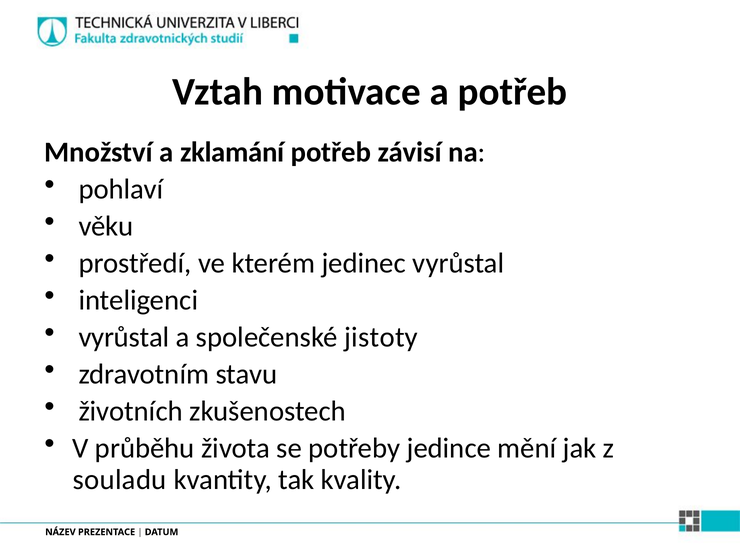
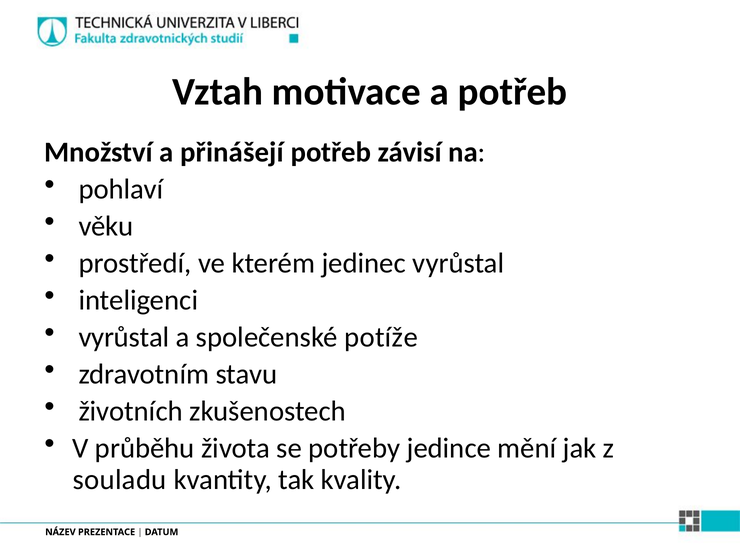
zklamání: zklamání -> přinášejí
jistoty: jistoty -> potíže
